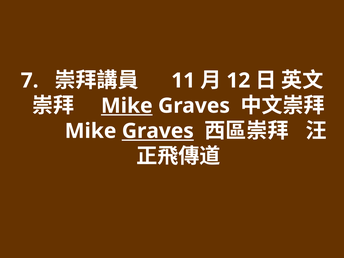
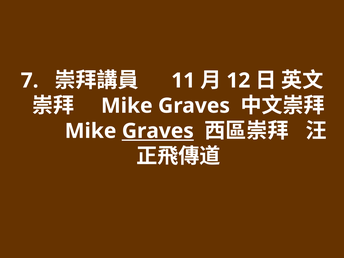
Mike at (127, 106) underline: present -> none
